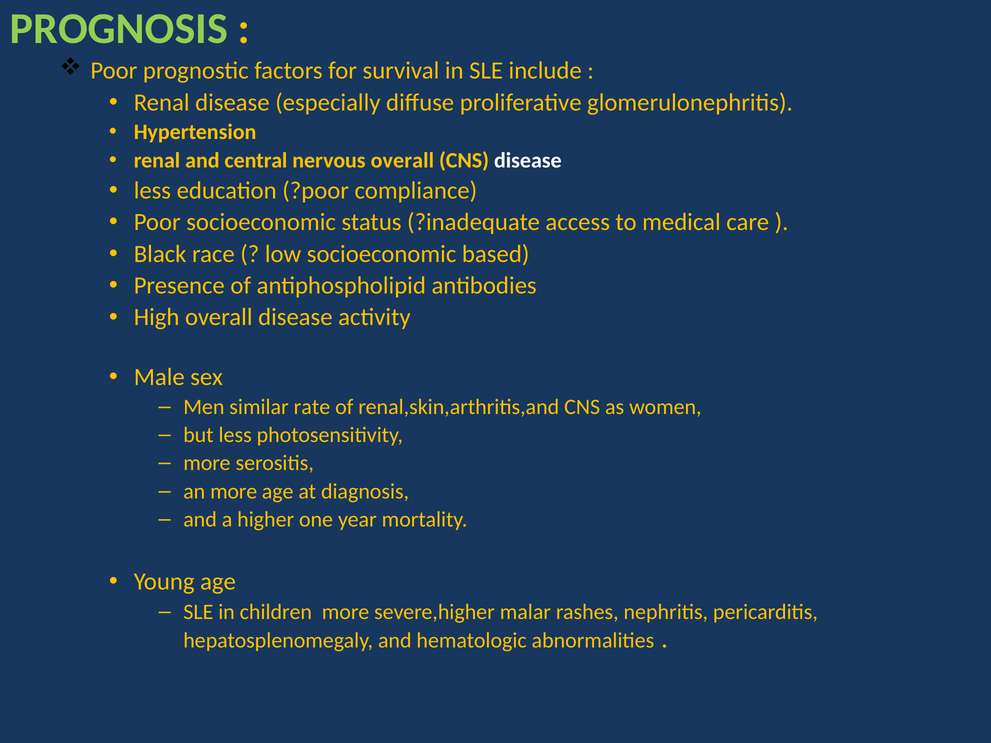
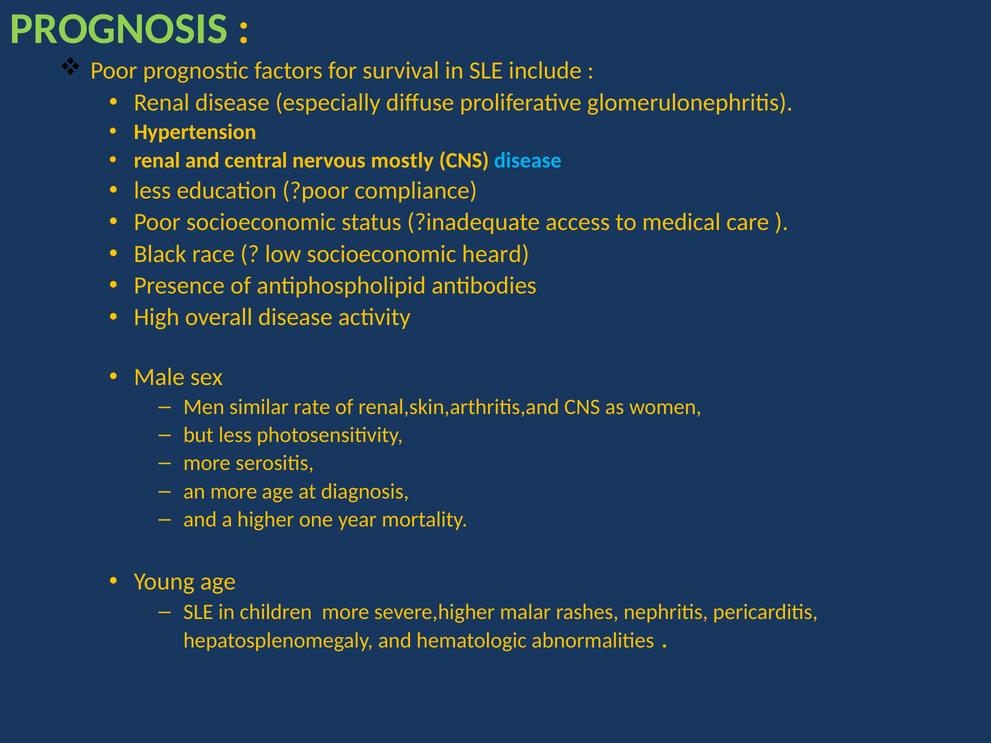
nervous overall: overall -> mostly
disease at (528, 160) colour: white -> light blue
based: based -> heard
